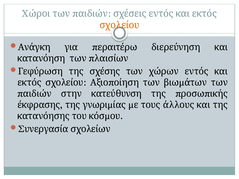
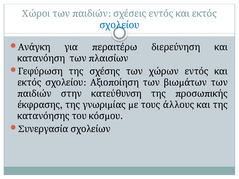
σχολείου at (119, 25) colour: orange -> blue
